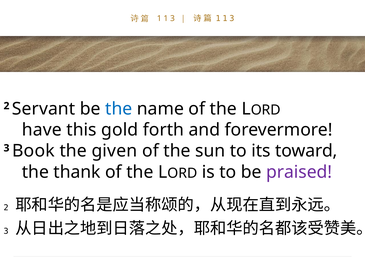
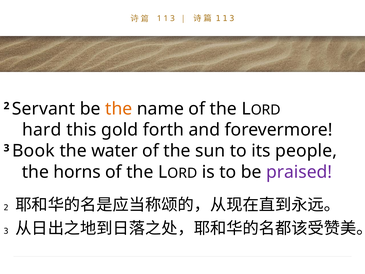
the at (119, 109) colour: blue -> orange
have: have -> hard
given: given -> water
toward: toward -> people
thank: thank -> horns
